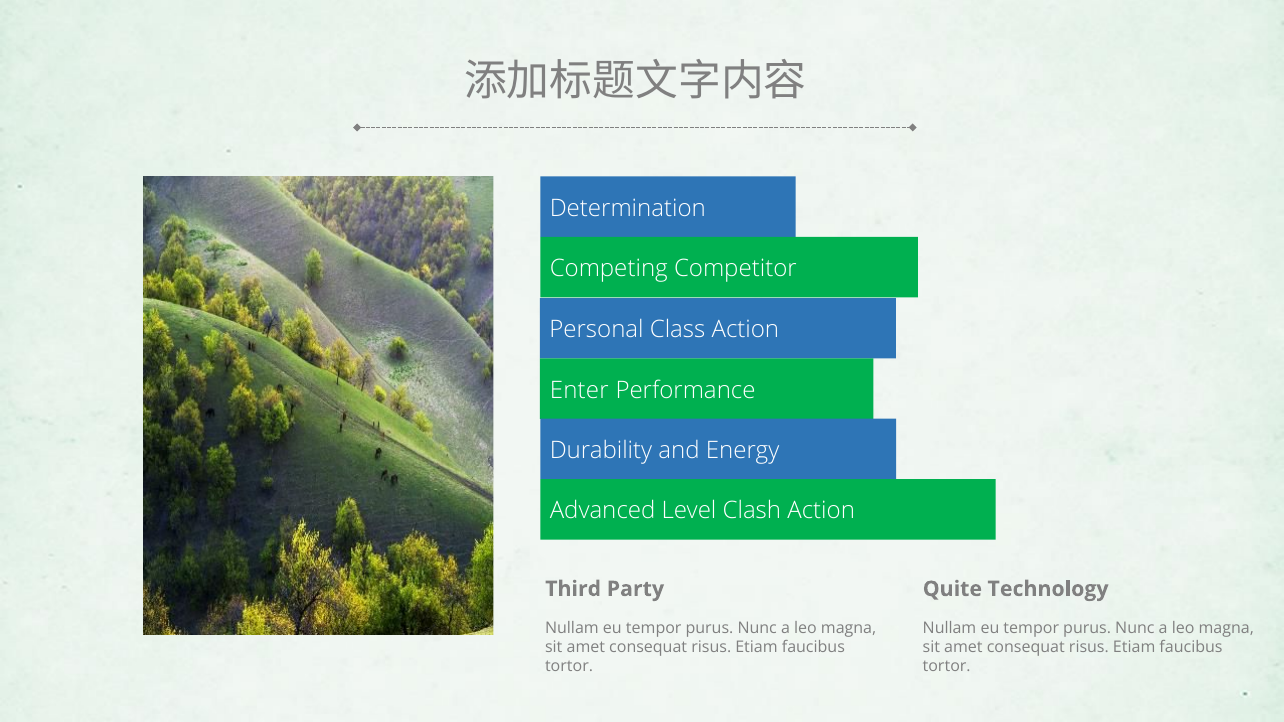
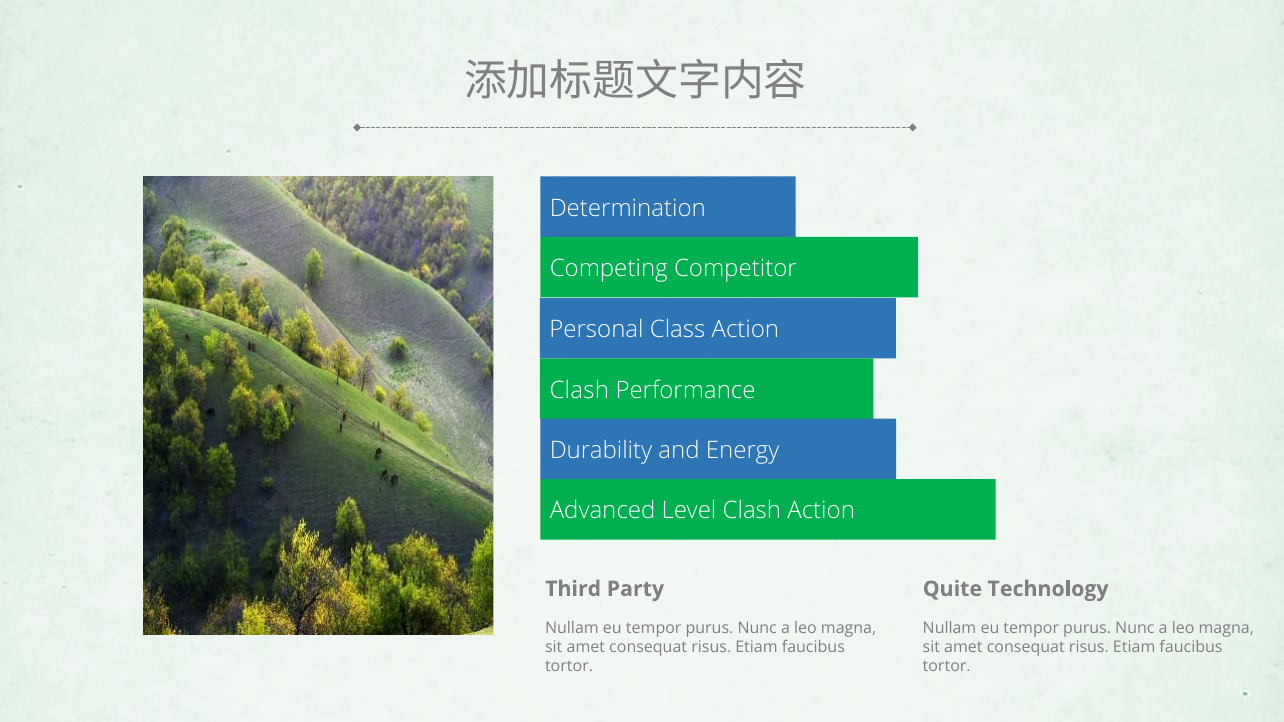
Enter at (579, 390): Enter -> Clash
